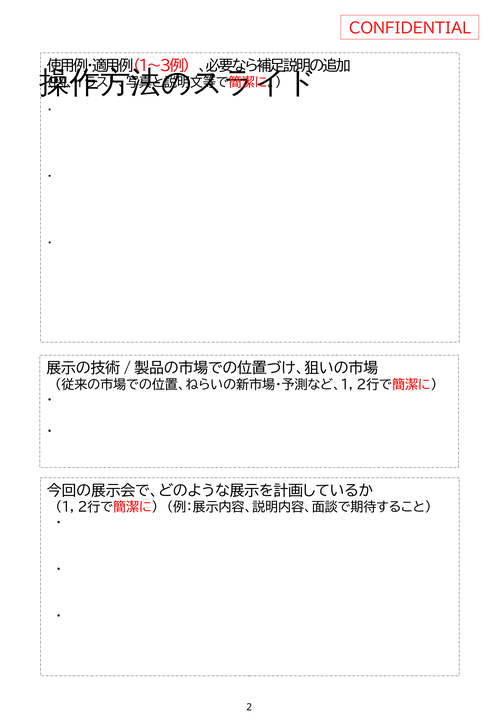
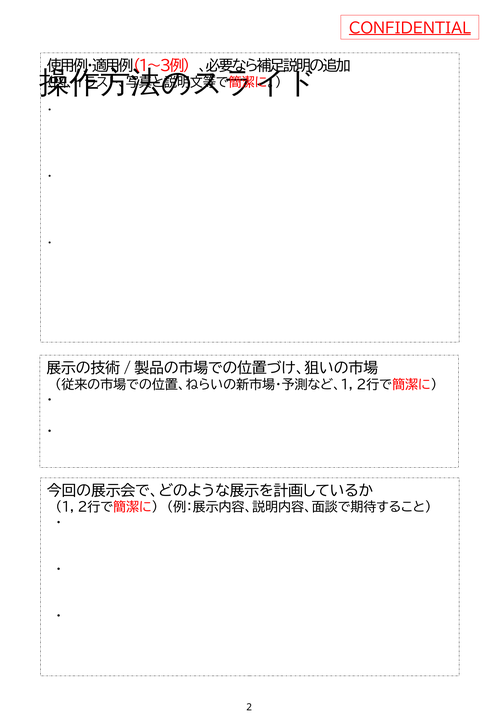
CONFIDENTIAL underline: none -> present
